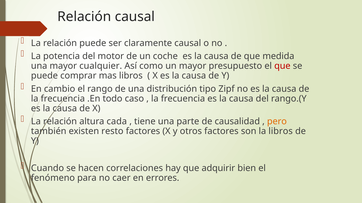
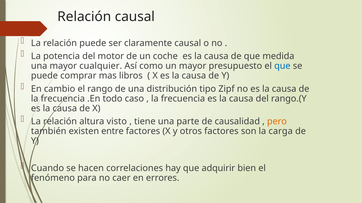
que at (282, 66) colour: red -> blue
cada: cada -> visto
resto: resto -> entre
la libros: libros -> carga
